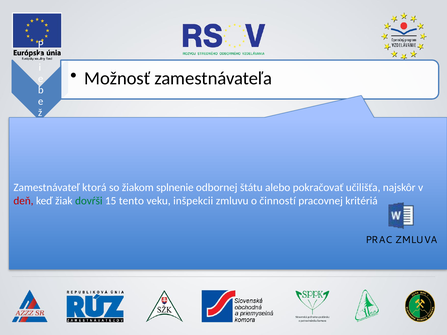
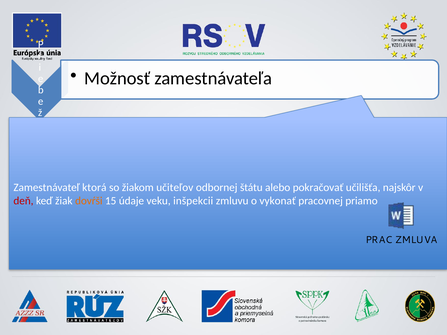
splnenie: splnenie -> učiteľov
dovŕši colour: green -> orange
tento: tento -> údaje
činností: činností -> vykonať
kritériá: kritériá -> priamo
